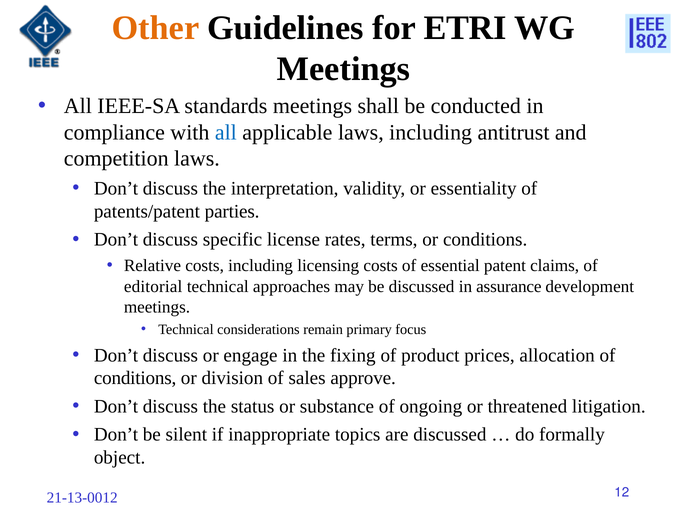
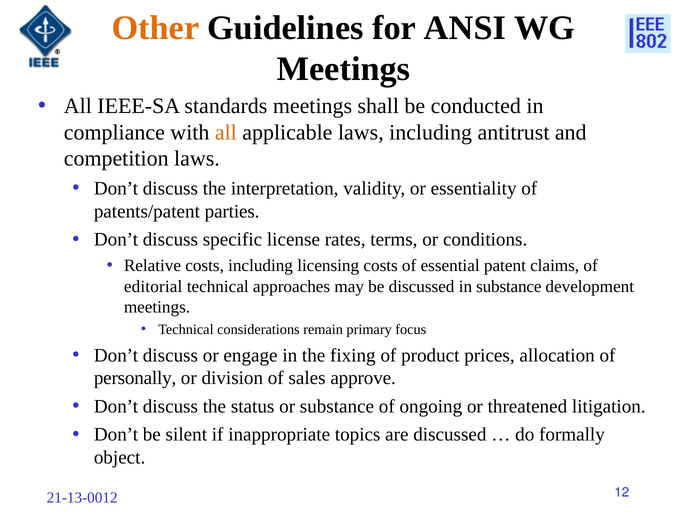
ETRI: ETRI -> ANSI
all at (226, 132) colour: blue -> orange
in assurance: assurance -> substance
conditions at (135, 378): conditions -> personally
